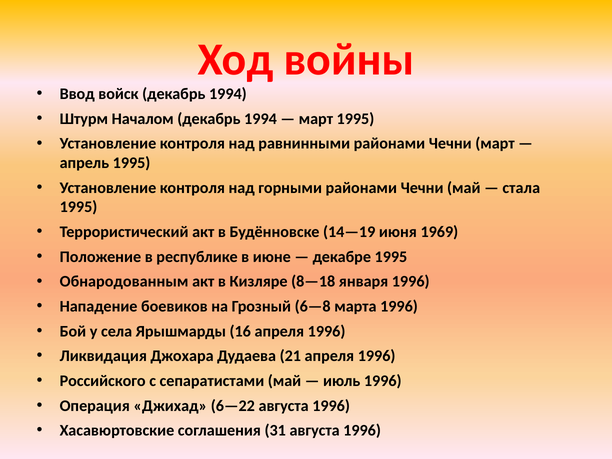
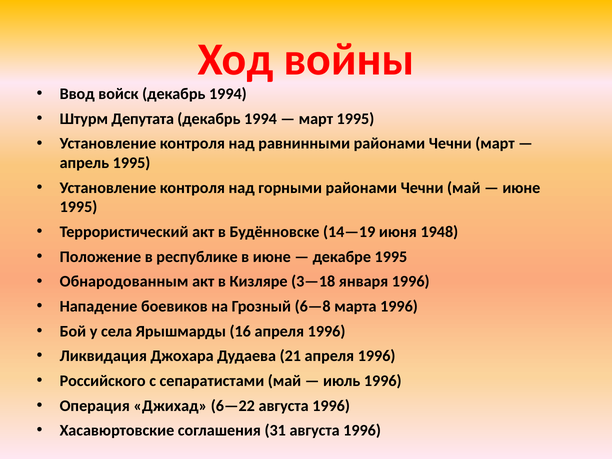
Началом: Началом -> Депутата
стала at (521, 188): стала -> июне
1969: 1969 -> 1948
8—18: 8—18 -> 3—18
